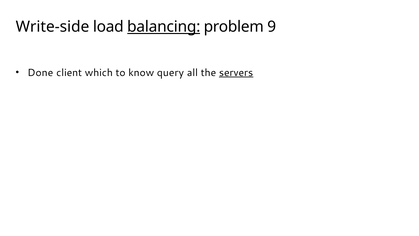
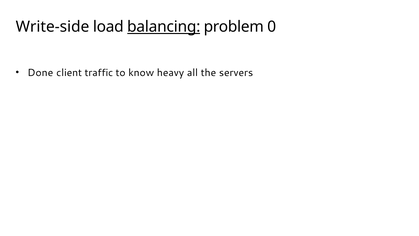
9: 9 -> 0
which: which -> traffic
query: query -> heavy
servers underline: present -> none
